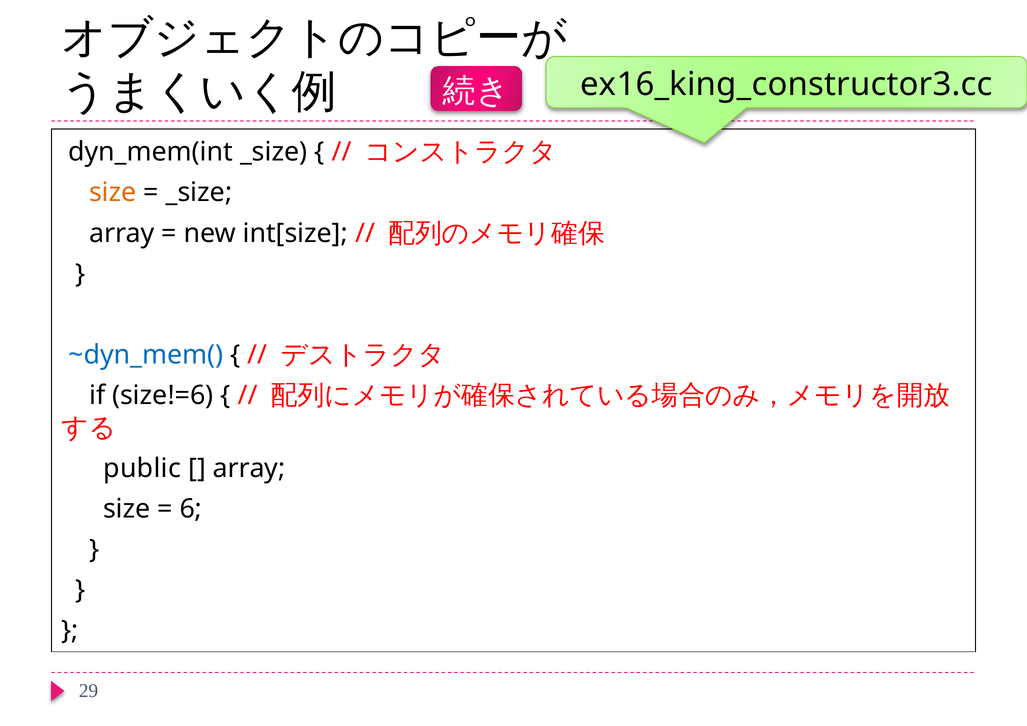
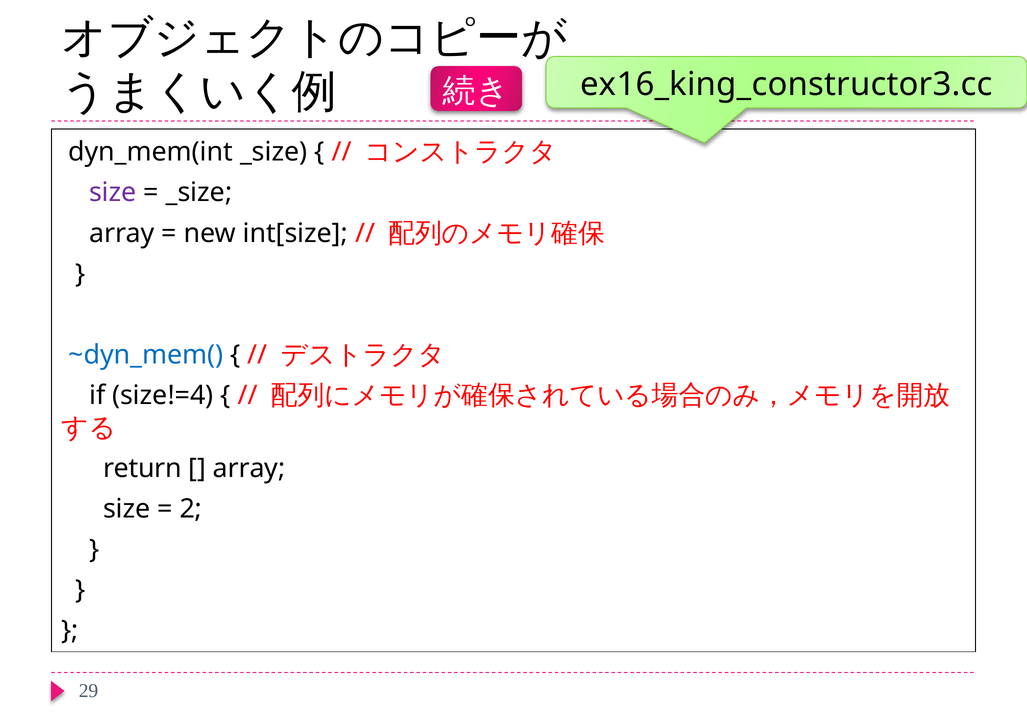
size at (113, 193) colour: orange -> purple
size!=6: size!=6 -> size!=4
public: public -> return
6: 6 -> 2
